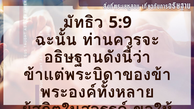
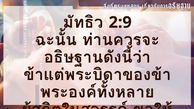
5:9: 5:9 -> 2:9
